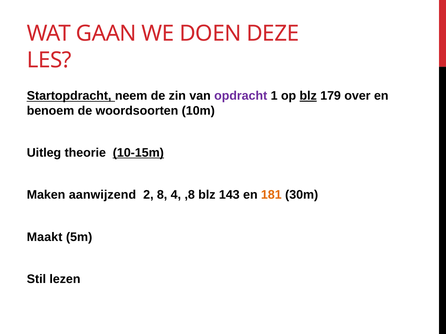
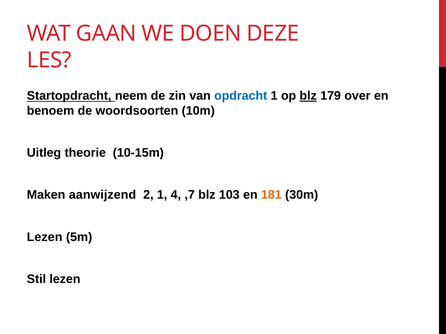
opdracht colour: purple -> blue
10-15m underline: present -> none
2 8: 8 -> 1
,8: ,8 -> ,7
143: 143 -> 103
Maakt at (45, 237): Maakt -> Lezen
